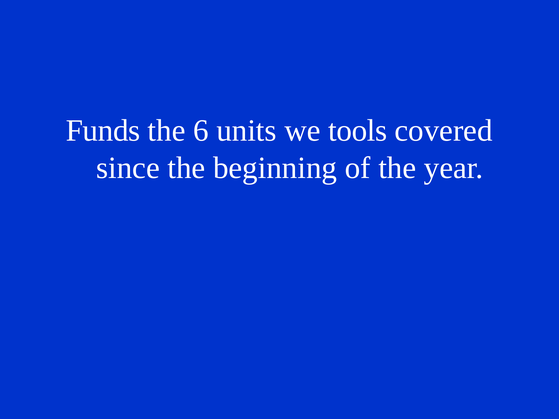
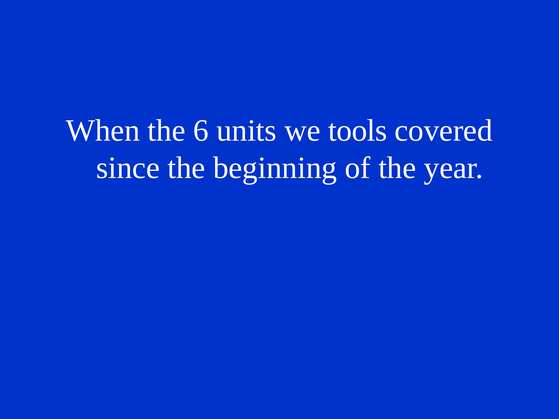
Funds: Funds -> When
